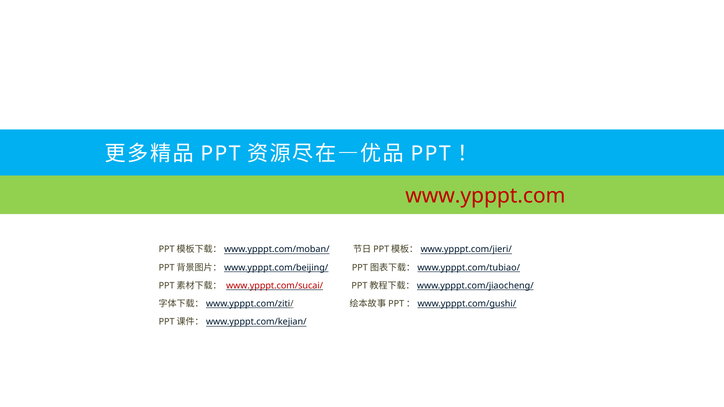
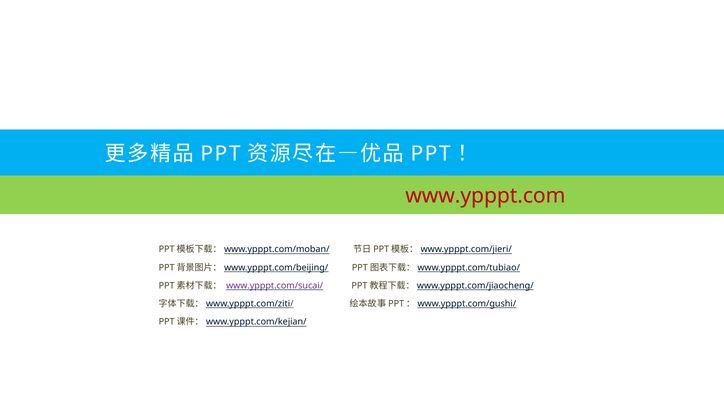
www.ypppt.com/sucai/ colour: red -> purple
